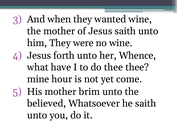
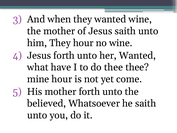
They were: were -> hour
her Whence: Whence -> Wanted
mother brim: brim -> forth
